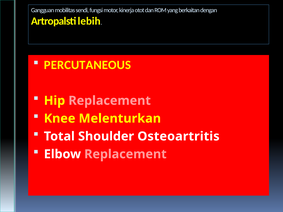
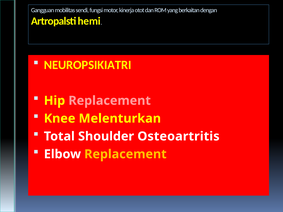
lebih: lebih -> hemi
PERCUTANEOUS: PERCUTANEOUS -> NEUROPSIKIATRI
Replacement at (125, 154) colour: pink -> yellow
